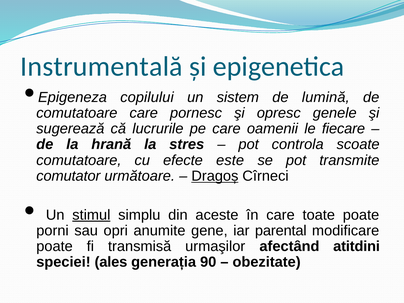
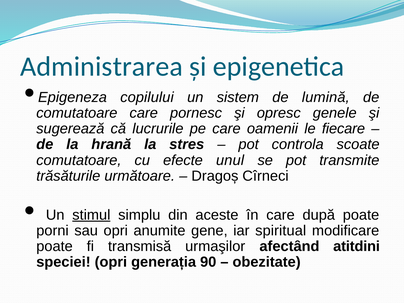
Instrumentală: Instrumentală -> Administrarea
este: este -> unul
comutator: comutator -> trăsăturile
Dragoș underline: present -> none
toate: toate -> după
parental: parental -> spiritual
speciei ales: ales -> opri
